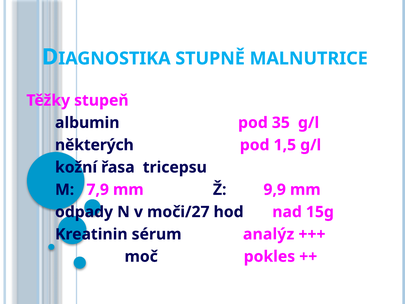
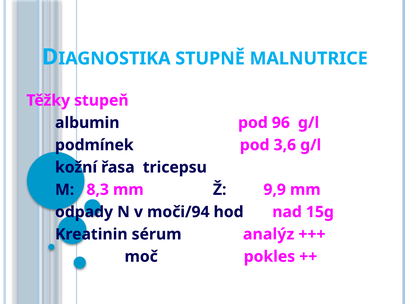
35: 35 -> 96
některých: některých -> podmínek
1,5: 1,5 -> 3,6
7,9: 7,9 -> 8,3
moči/27: moči/27 -> moči/94
